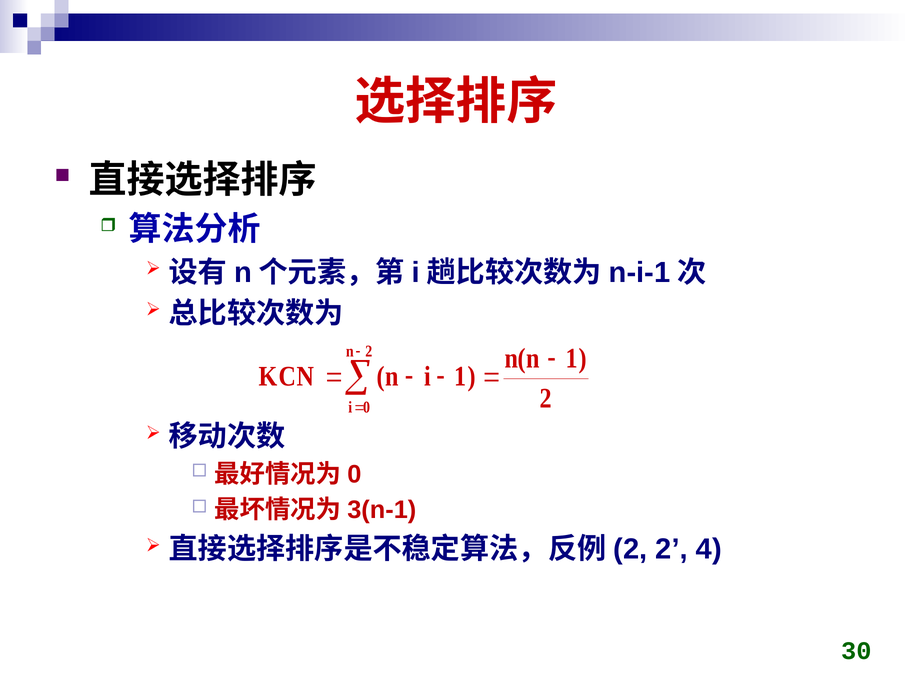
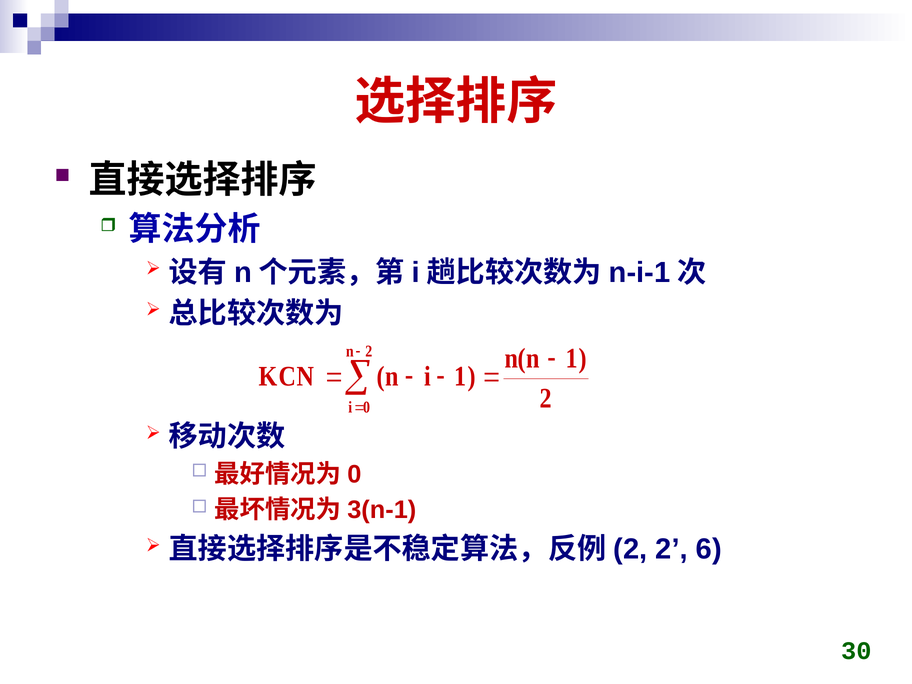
4: 4 -> 6
